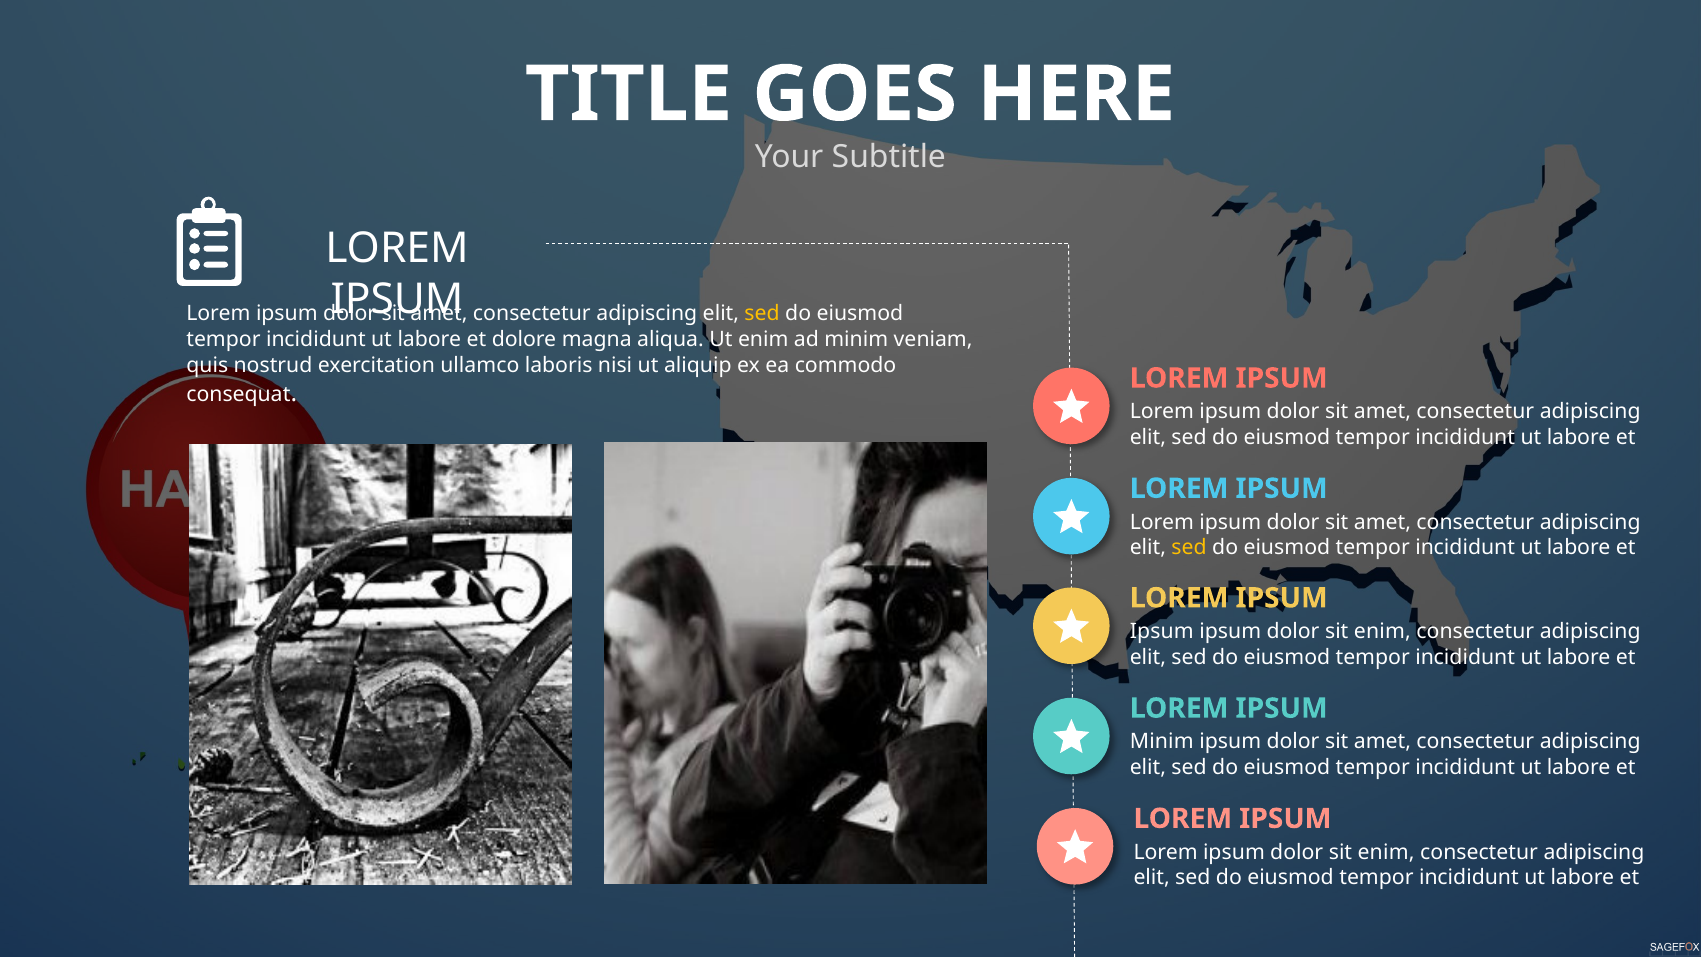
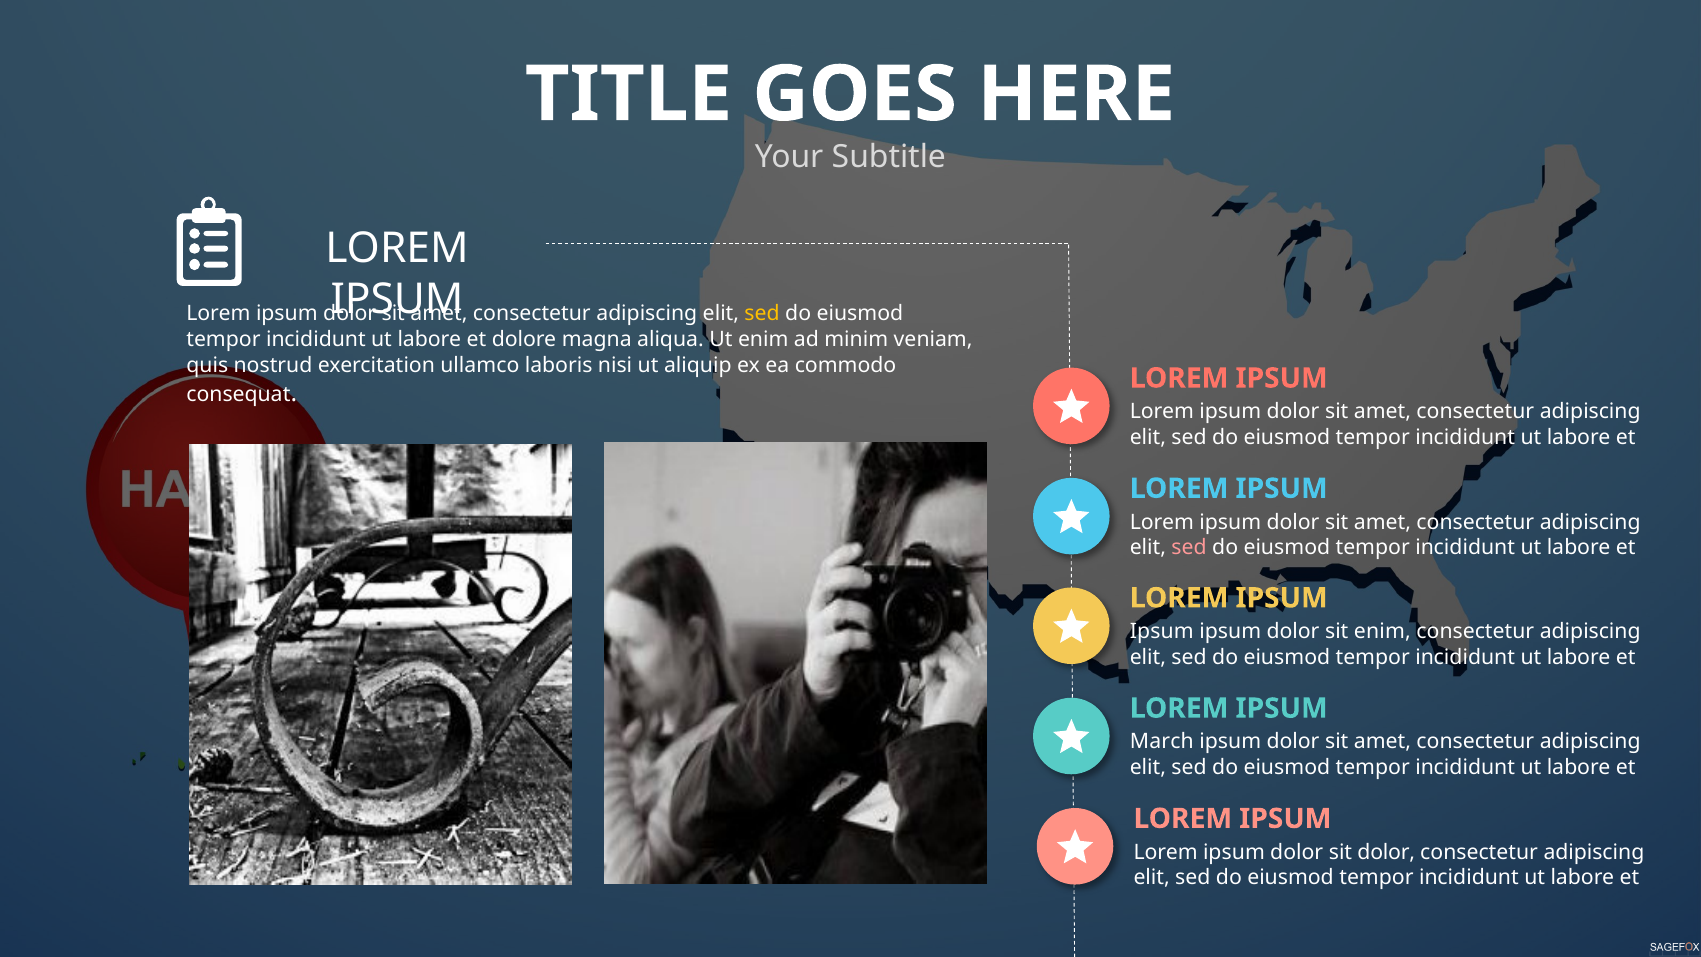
sed at (1189, 547) colour: yellow -> pink
Minim at (1162, 742): Minim -> March
enim at (1386, 852): enim -> dolor
